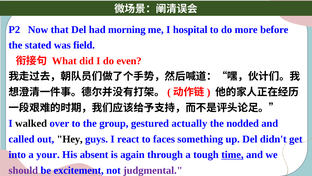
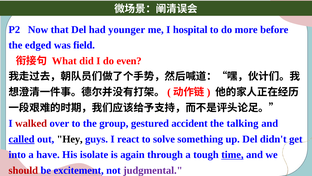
morning: morning -> younger
stated: stated -> edged
walked colour: black -> red
actually: actually -> accident
nodded: nodded -> talking
called underline: none -> present
faces: faces -> solve
your: your -> have
absent: absent -> isolate
should colour: purple -> red
